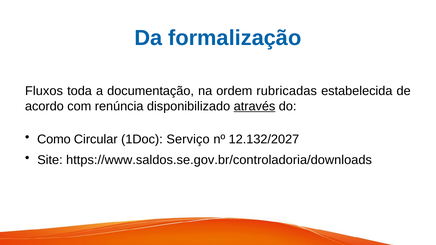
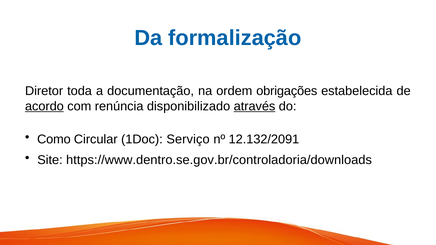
Fluxos: Fluxos -> Diretor
rubricadas: rubricadas -> obrigações
acordo underline: none -> present
12.132/2027: 12.132/2027 -> 12.132/2091
https://www.saldos.se.gov.br/controladoria/downloads: https://www.saldos.se.gov.br/controladoria/downloads -> https://www.dentro.se.gov.br/controladoria/downloads
